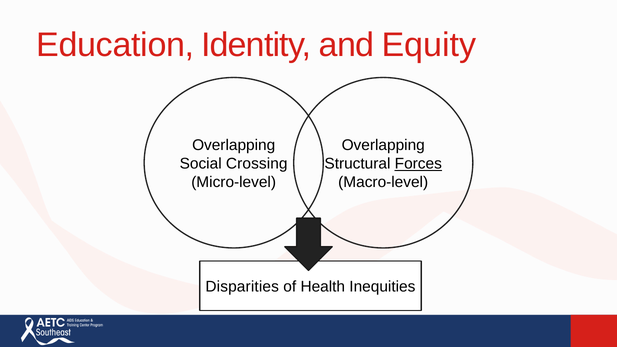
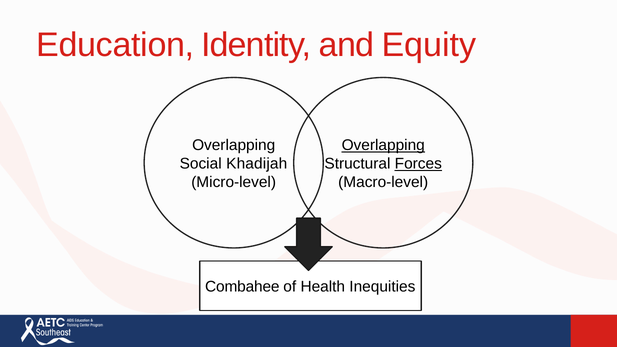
Overlapping at (383, 145) underline: none -> present
Crossing: Crossing -> Khadijah
Disparities: Disparities -> Combahee
